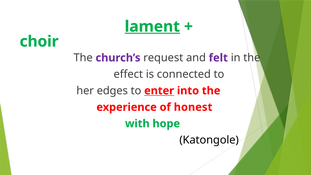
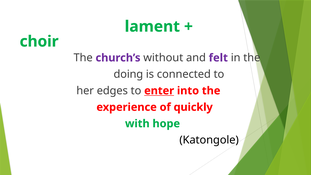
lament underline: present -> none
request: request -> without
effect: effect -> doing
honest: honest -> quickly
